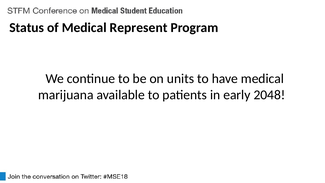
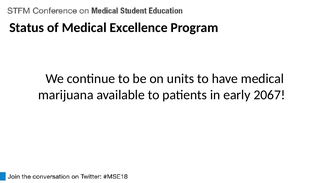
Represent: Represent -> Excellence
2048: 2048 -> 2067
